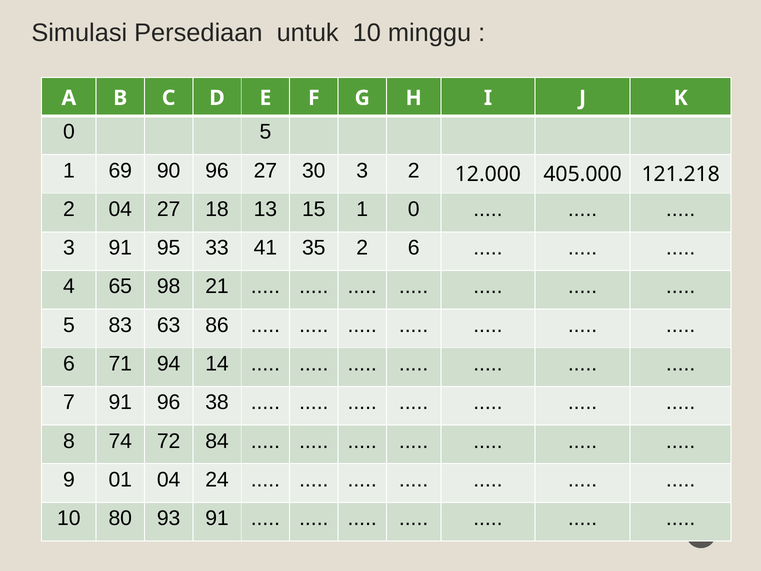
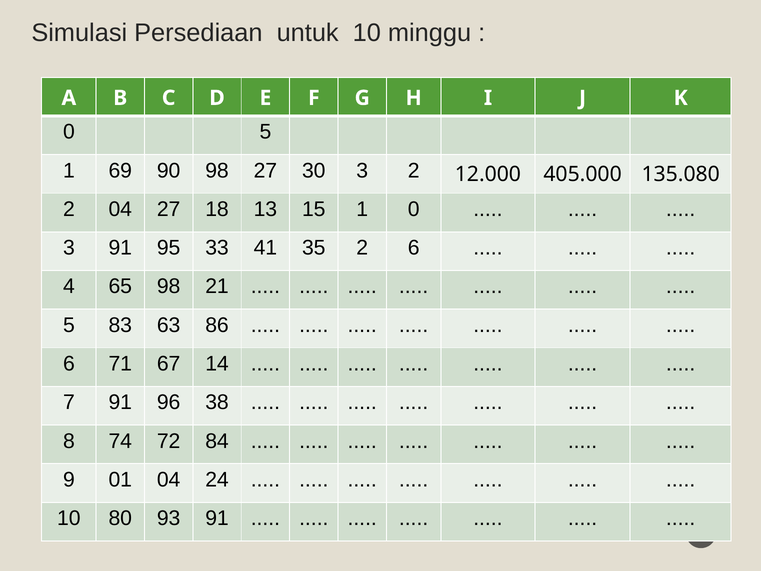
90 96: 96 -> 98
121.218: 121.218 -> 135.080
94: 94 -> 67
